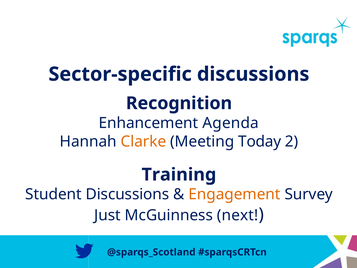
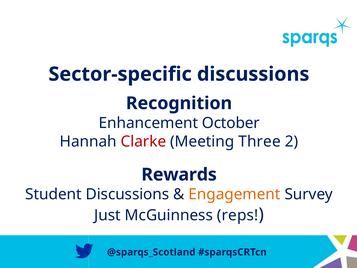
Agenda: Agenda -> October
Clarke colour: orange -> red
Today: Today -> Three
Training: Training -> Rewards
next: next -> reps
